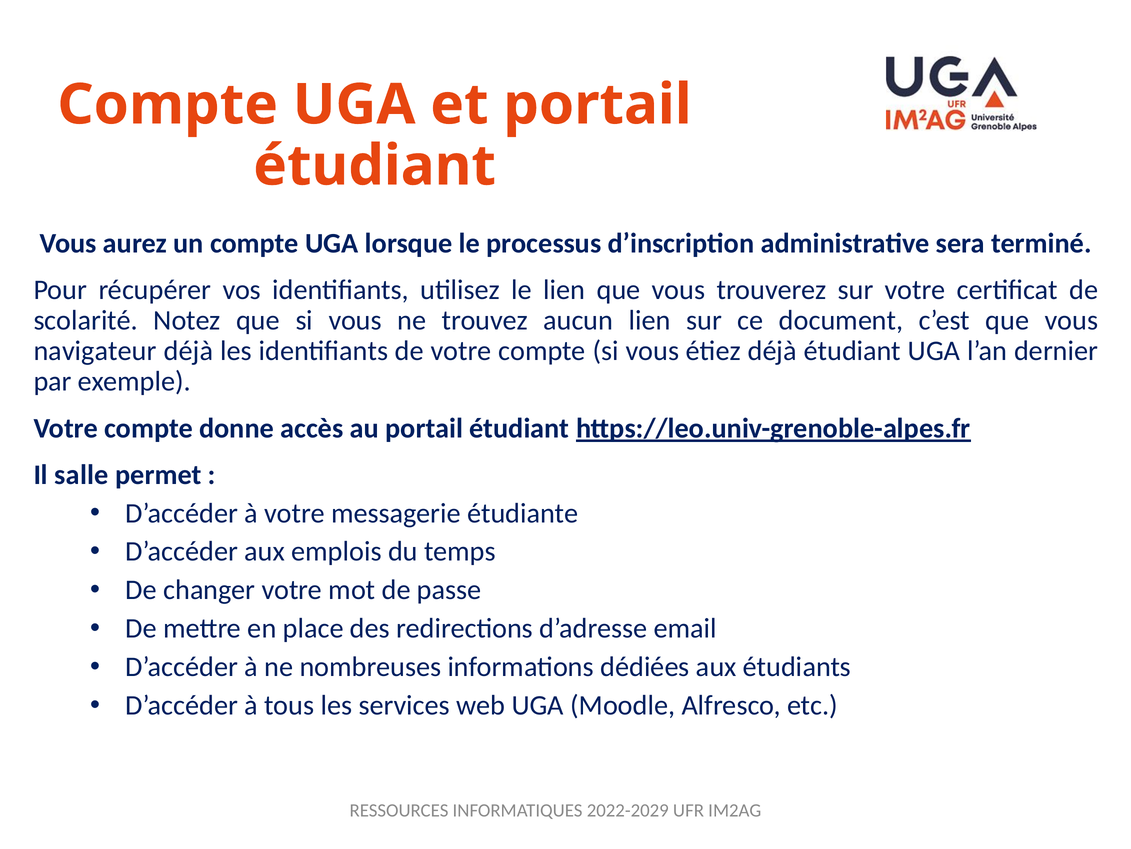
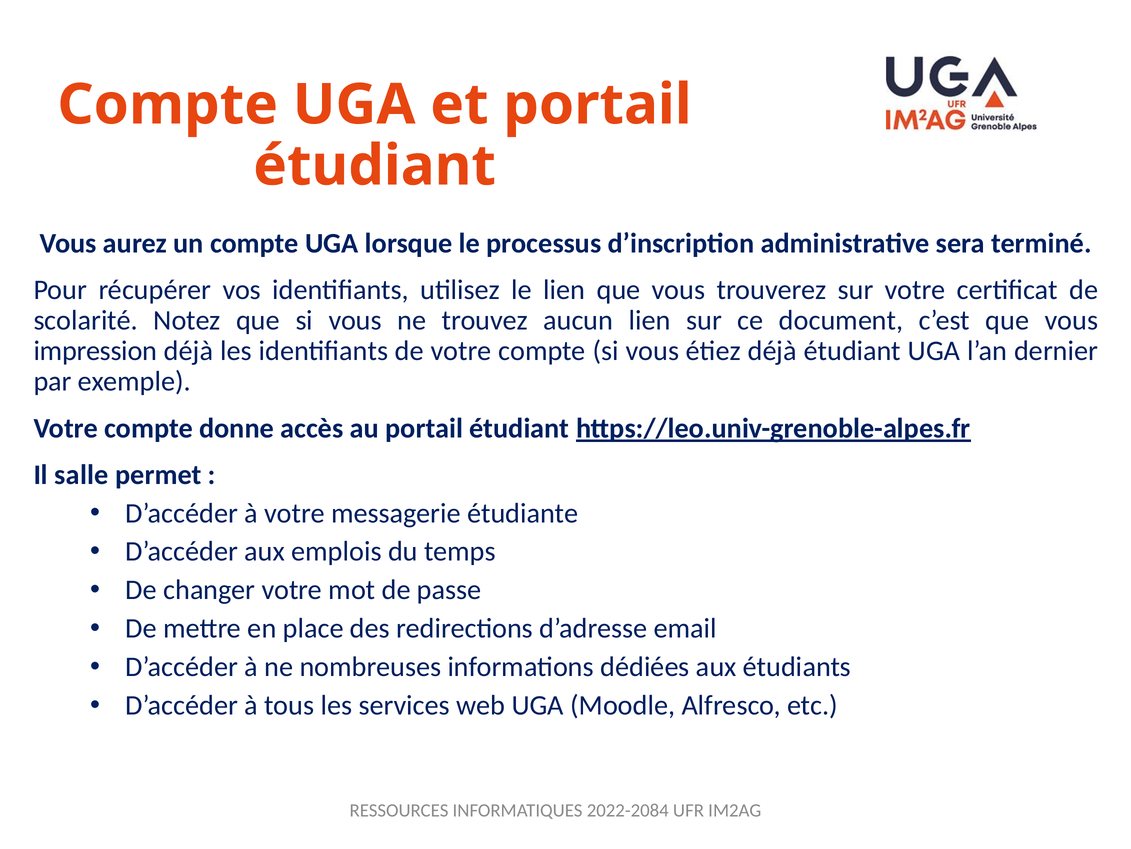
navigateur: navigateur -> impression
2022-2029: 2022-2029 -> 2022-2084
